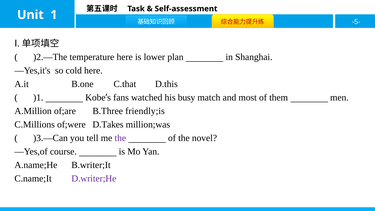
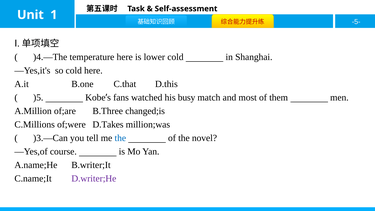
)2.—The: )2.—The -> )4.—The
lower plan: plan -> cold
)1: )1 -> )5
friendly;is: friendly;is -> changed;is
the at (120, 138) colour: purple -> blue
